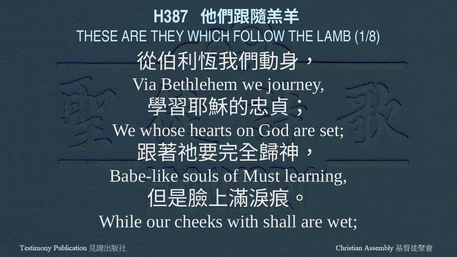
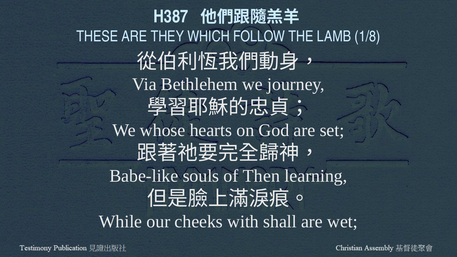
Must: Must -> Then
